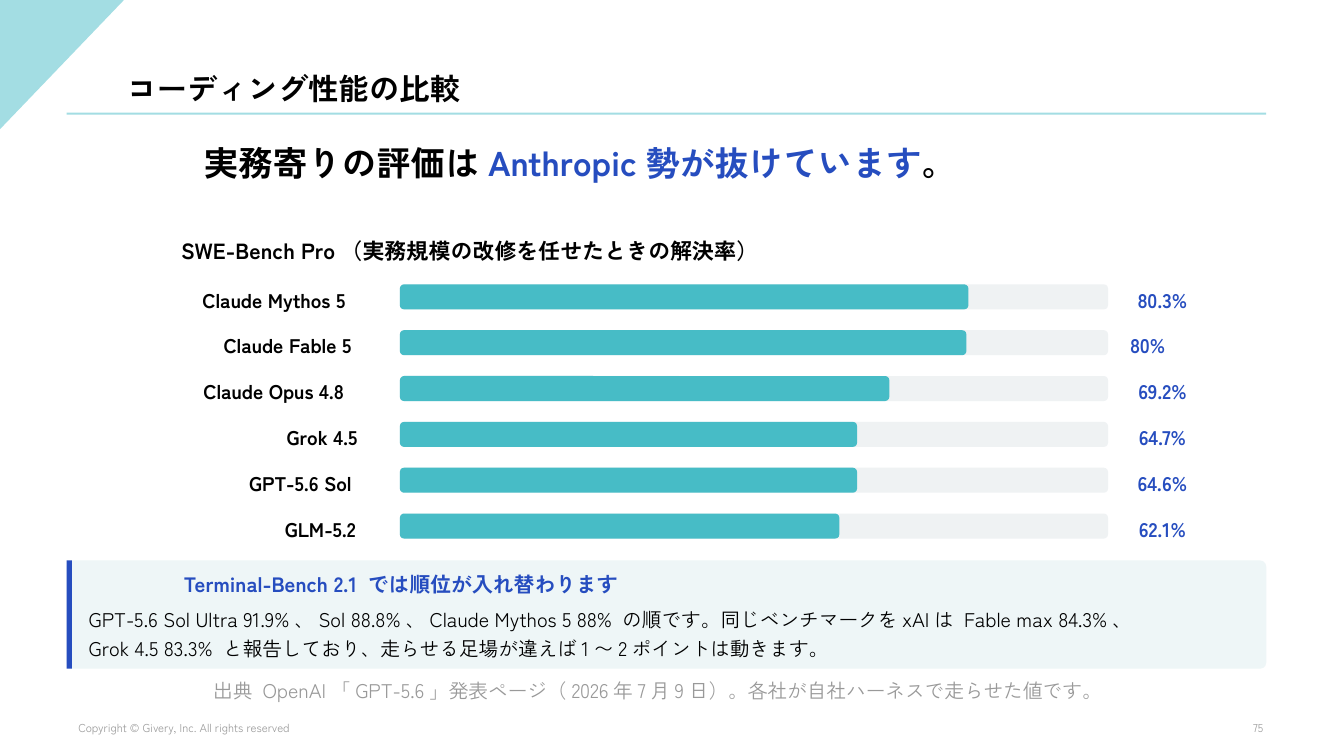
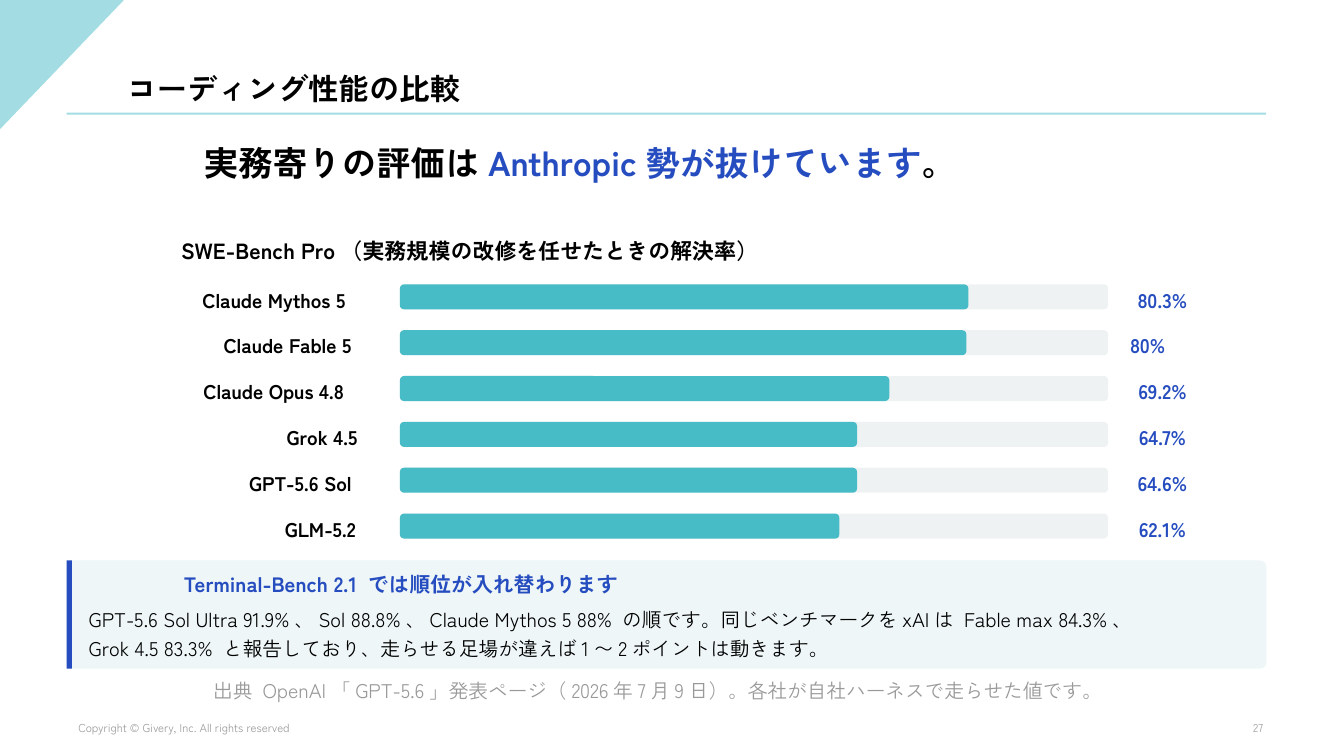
75: 75 -> 27
